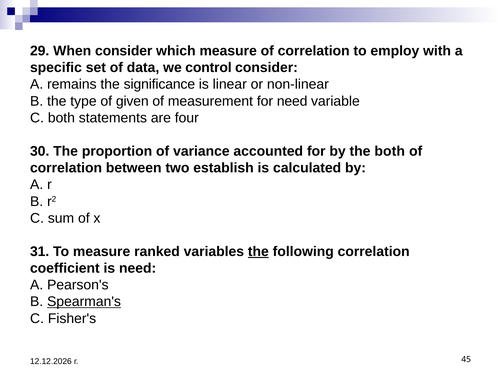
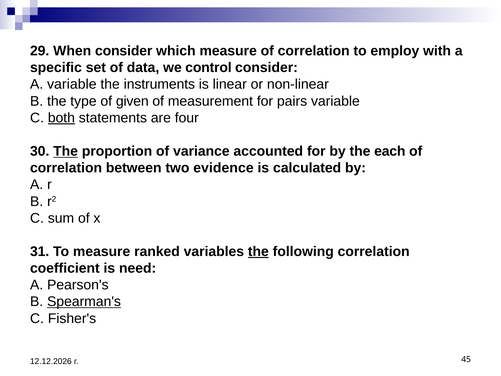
A remains: remains -> variable
significance: significance -> instruments
for need: need -> pairs
both at (61, 118) underline: none -> present
The at (66, 151) underline: none -> present
the both: both -> each
establish: establish -> evidence
